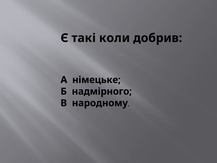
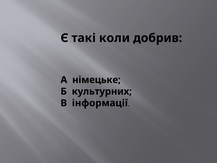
надмірного: надмірного -> культурних
народному: народному -> інформації
